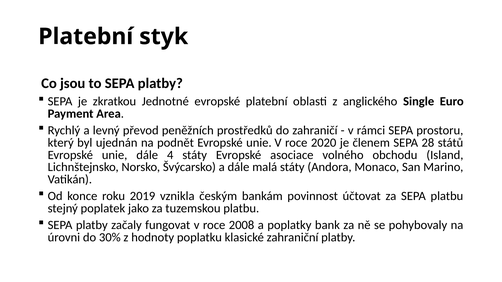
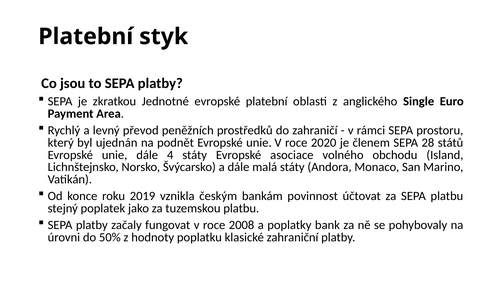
30%: 30% -> 50%
